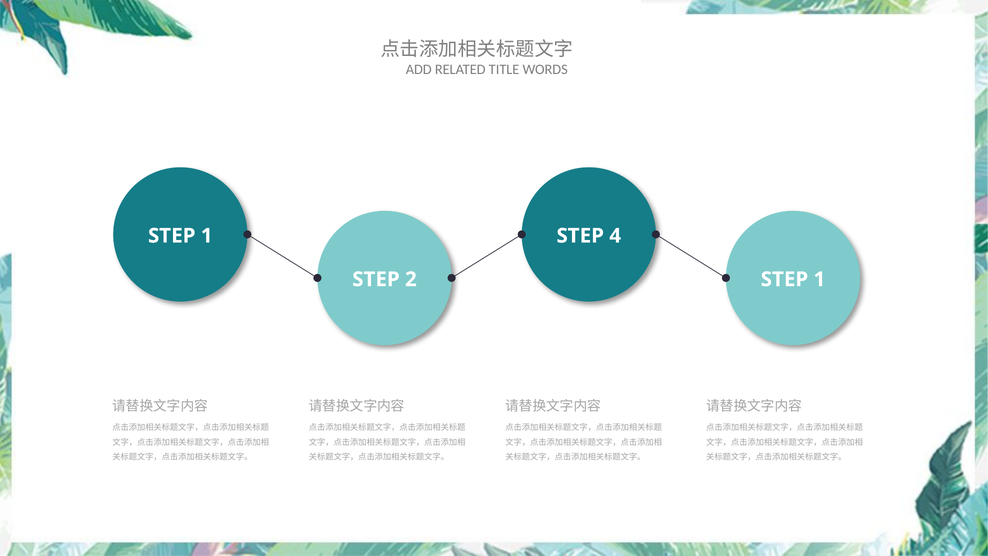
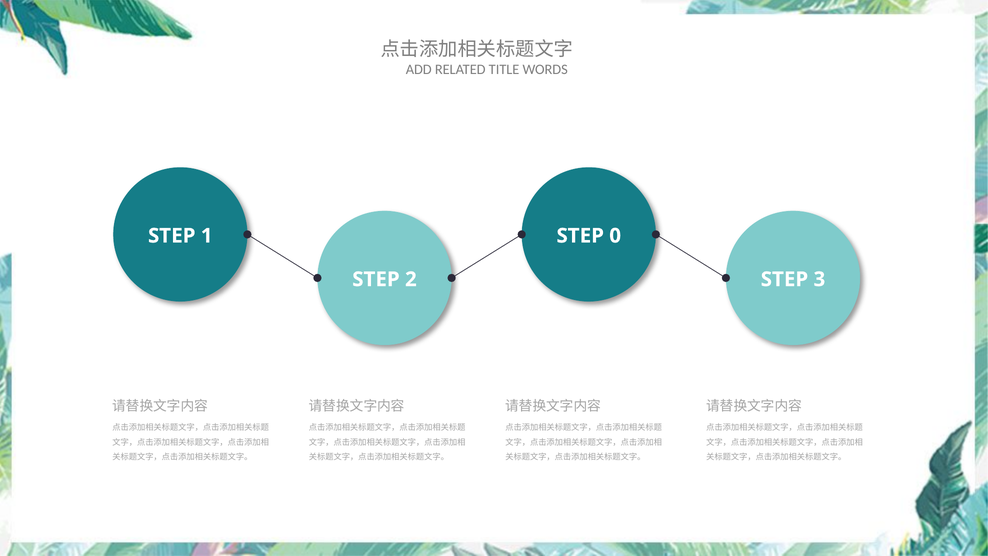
4: 4 -> 0
1 at (819, 279): 1 -> 3
